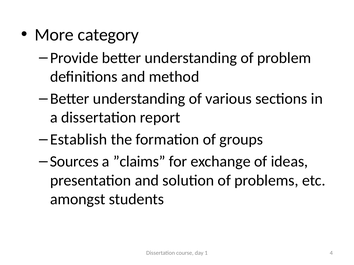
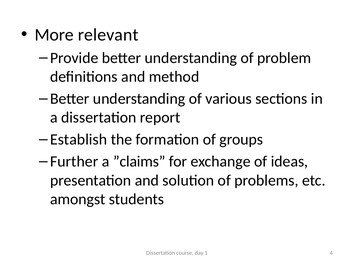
category: category -> relevant
Sources: Sources -> Further
